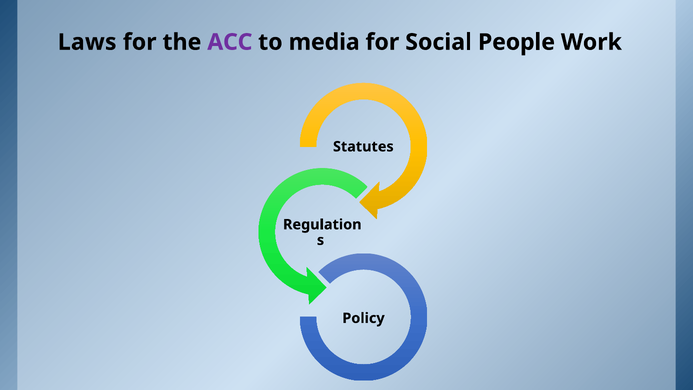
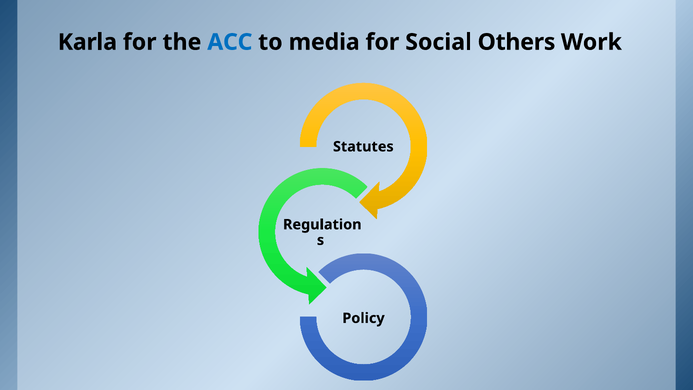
Laws: Laws -> Karla
ACC colour: purple -> blue
People: People -> Others
